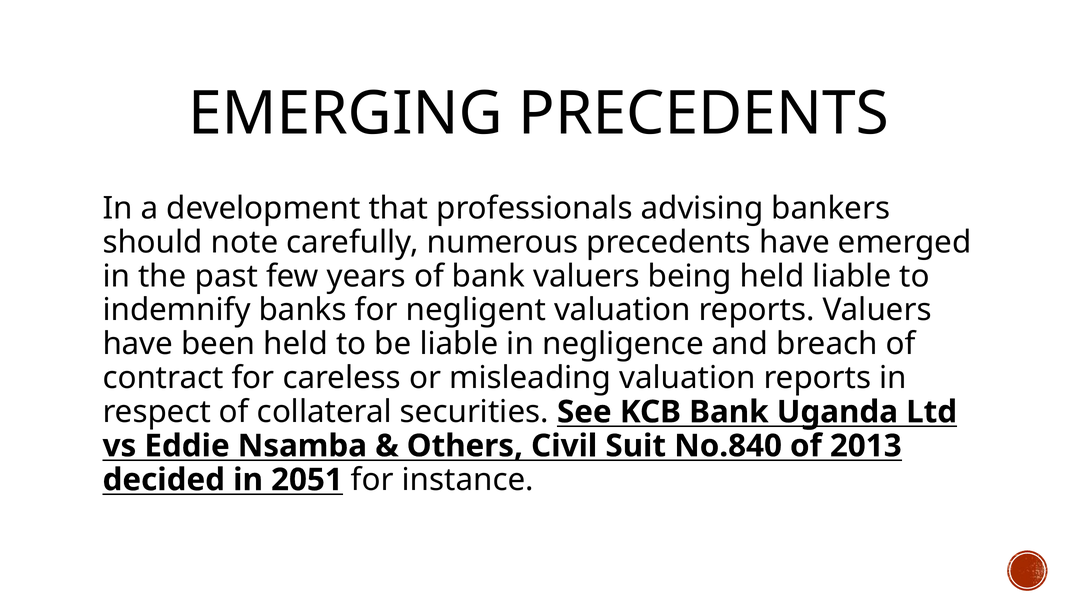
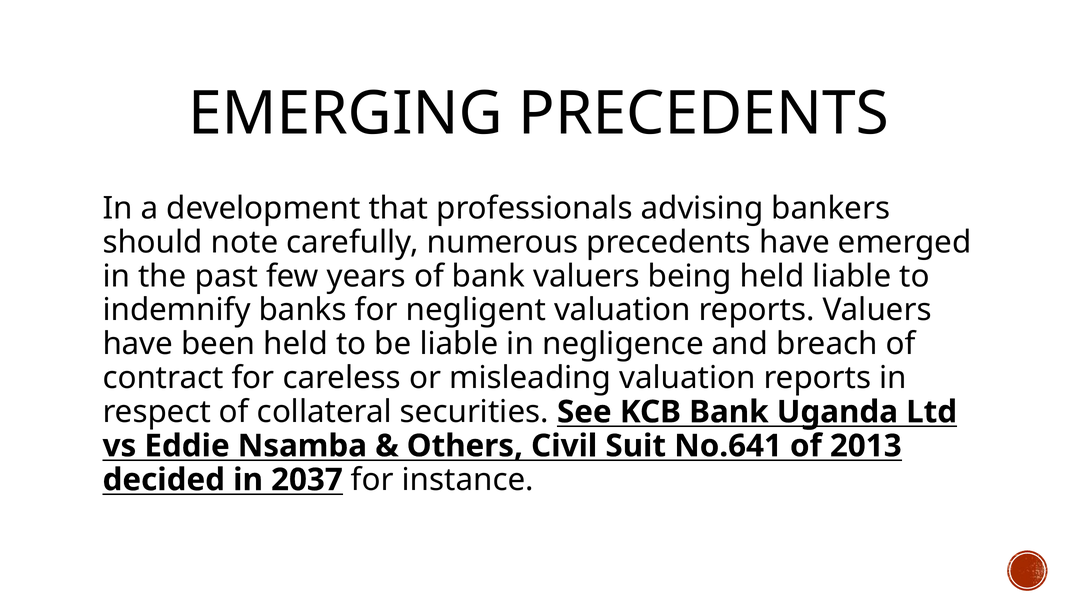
No.840: No.840 -> No.641
2051: 2051 -> 2037
